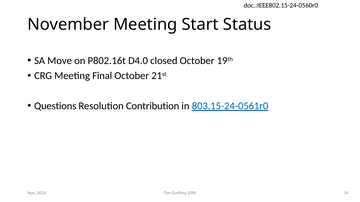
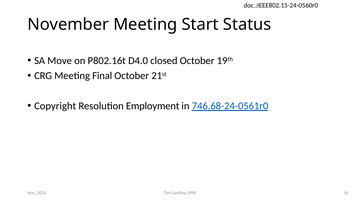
Questions: Questions -> Copyright
Contribution: Contribution -> Employment
803.15-24-0561r0: 803.15-24-0561r0 -> 746.68-24-0561r0
